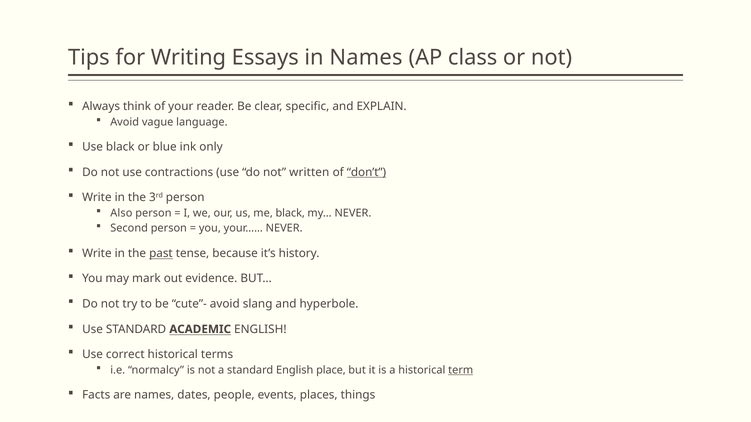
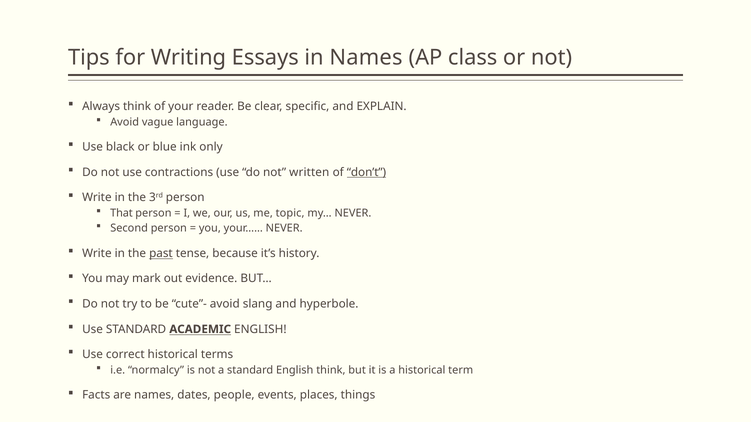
Also: Also -> That
me black: black -> topic
English place: place -> think
term underline: present -> none
